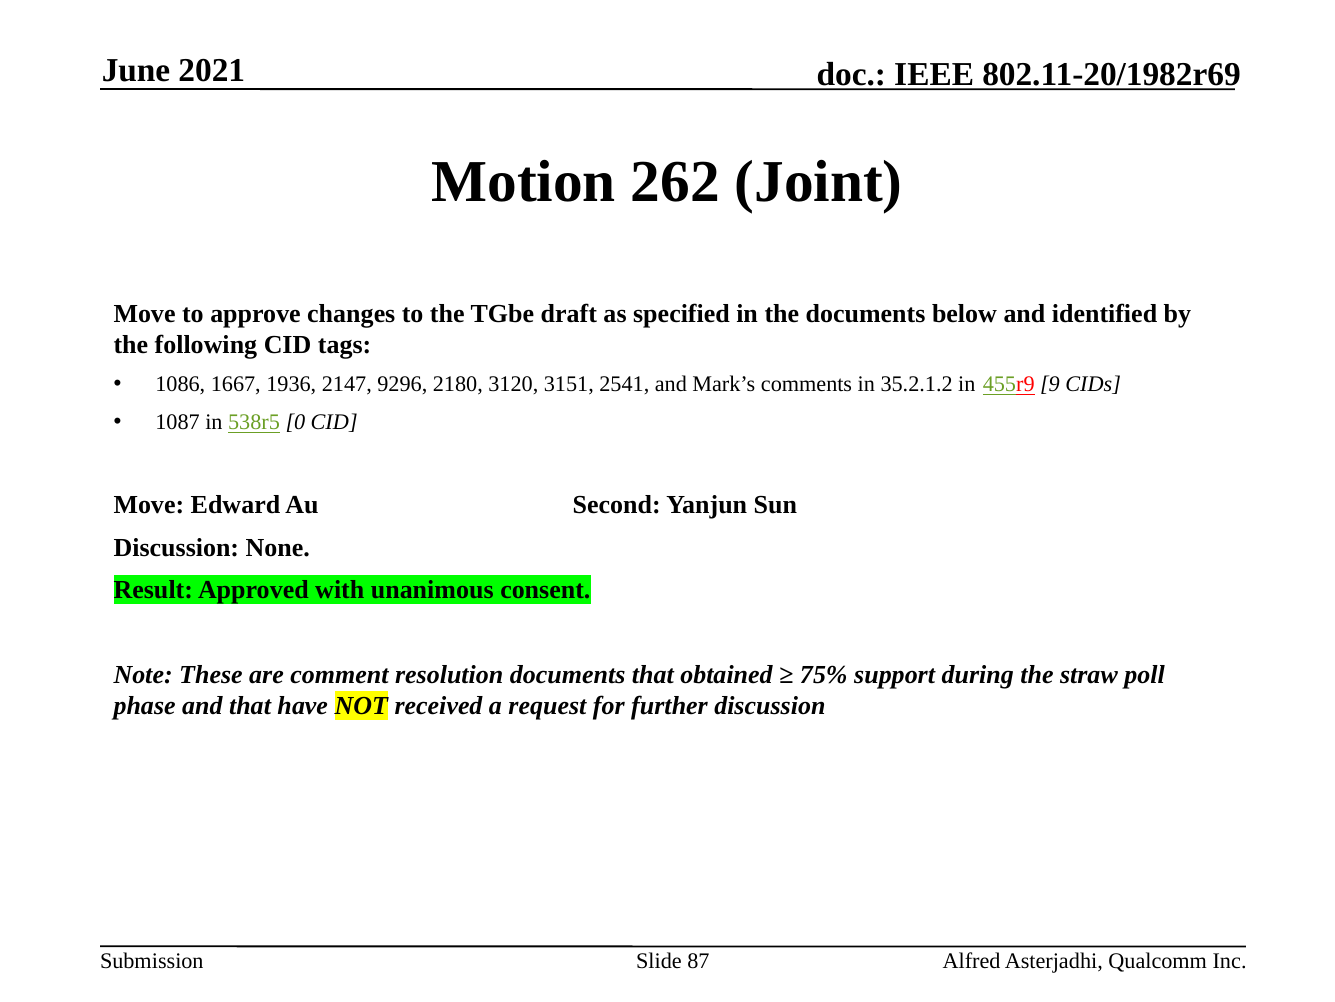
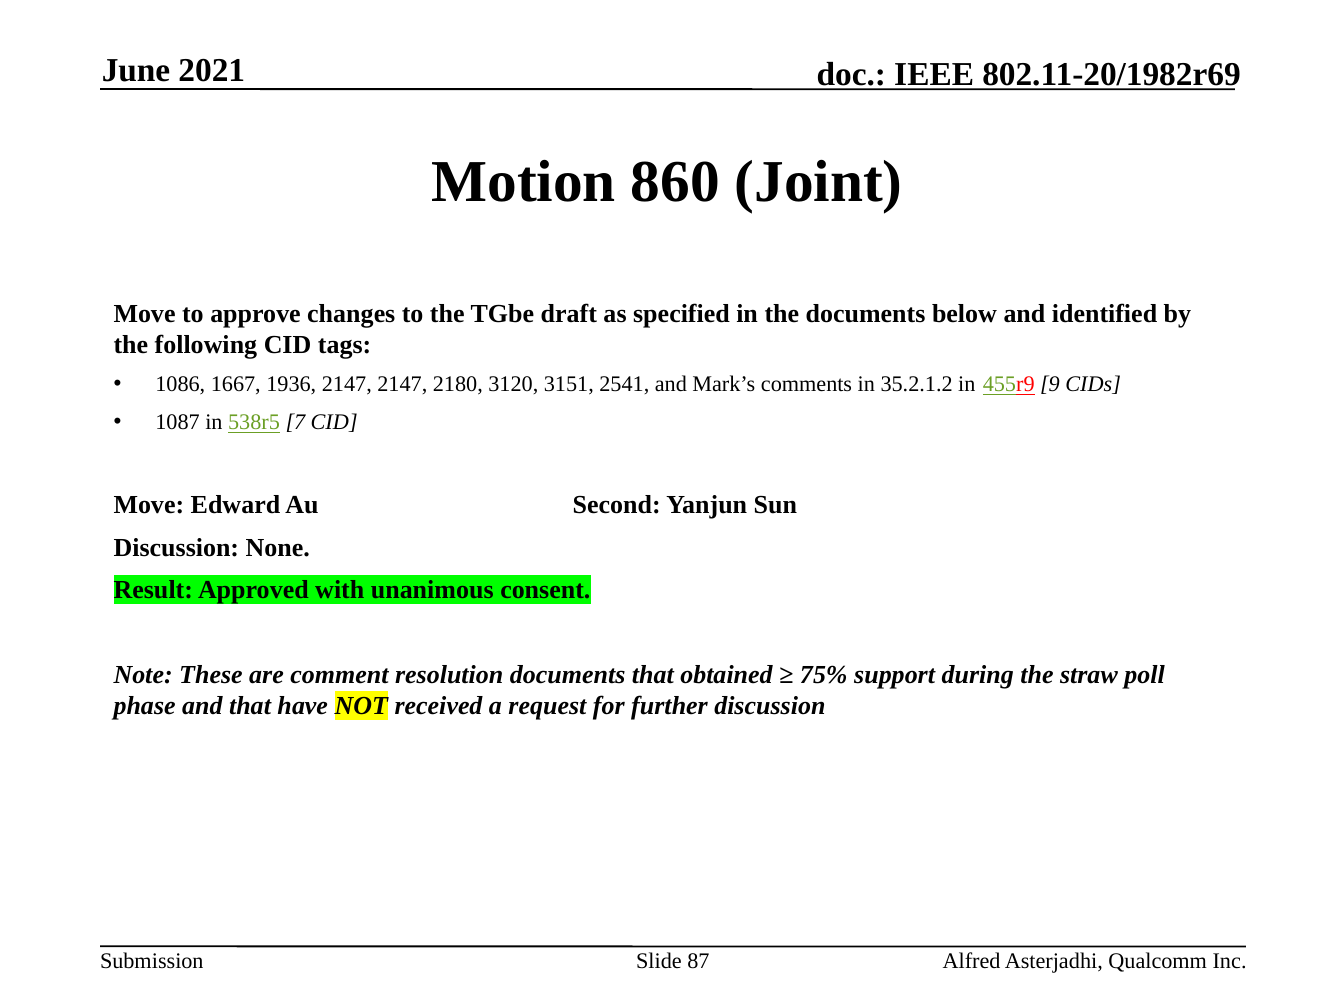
262: 262 -> 860
2147 9296: 9296 -> 2147
0: 0 -> 7
